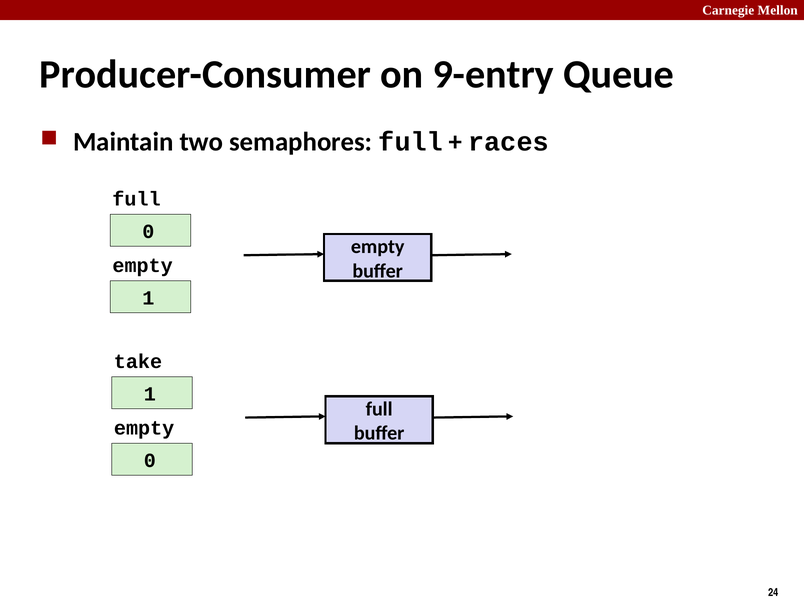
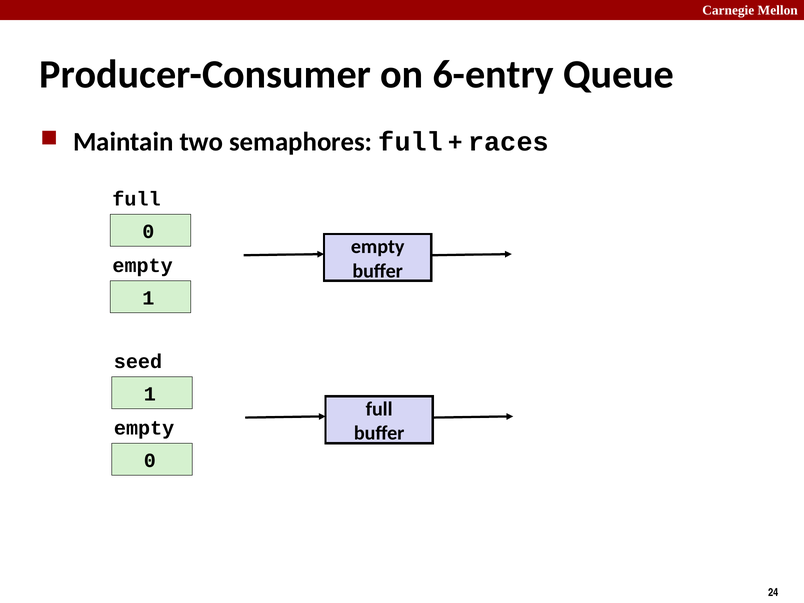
9-entry: 9-entry -> 6-entry
take: take -> seed
